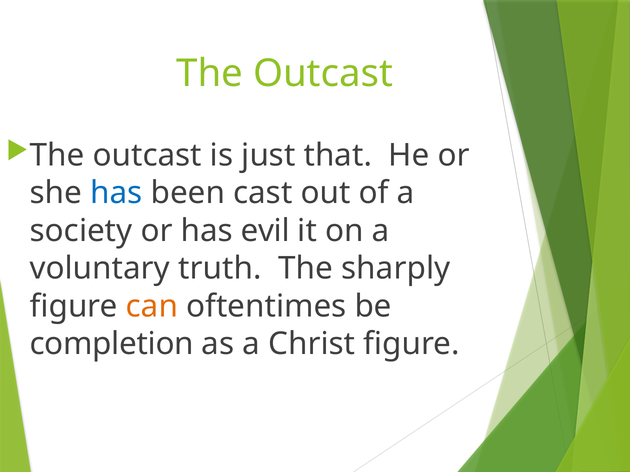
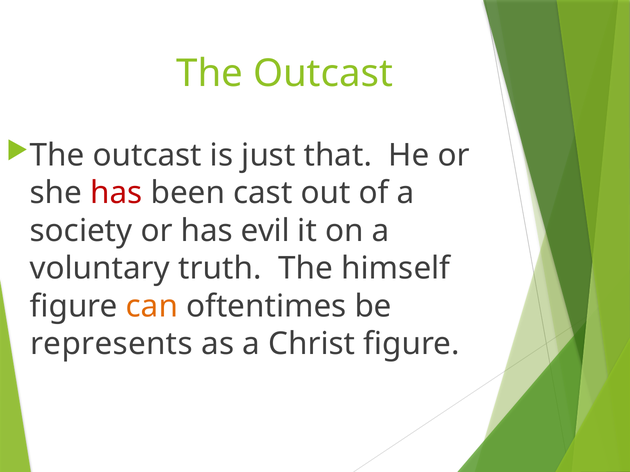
has at (116, 193) colour: blue -> red
sharply: sharply -> himself
completion: completion -> represents
